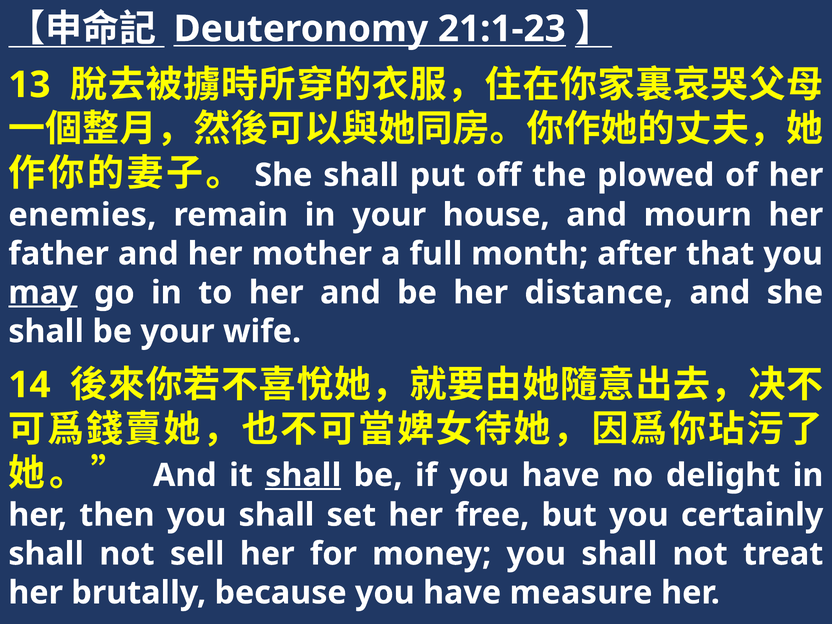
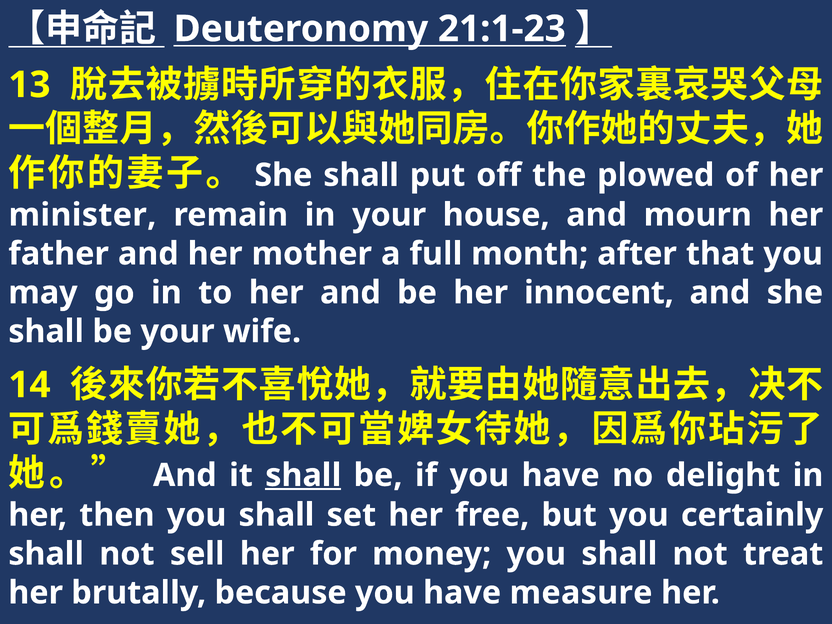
enemies: enemies -> minister
may underline: present -> none
distance: distance -> innocent
